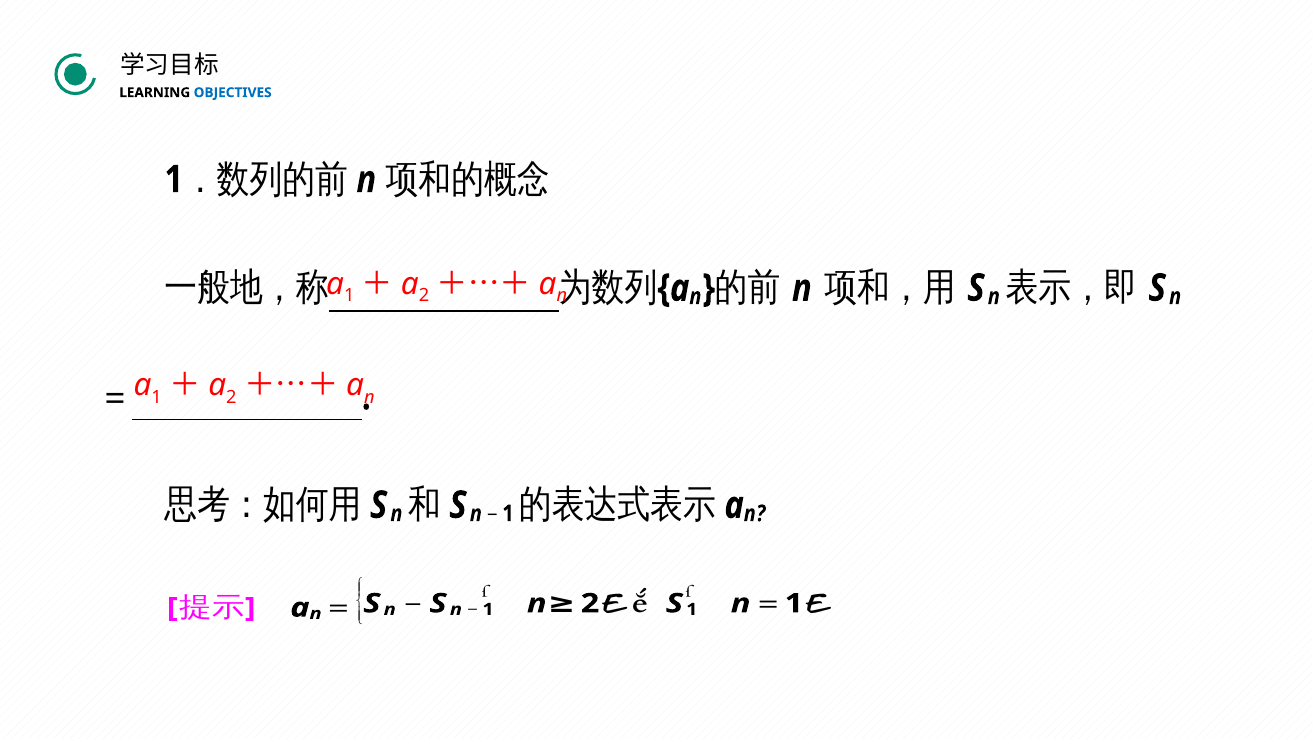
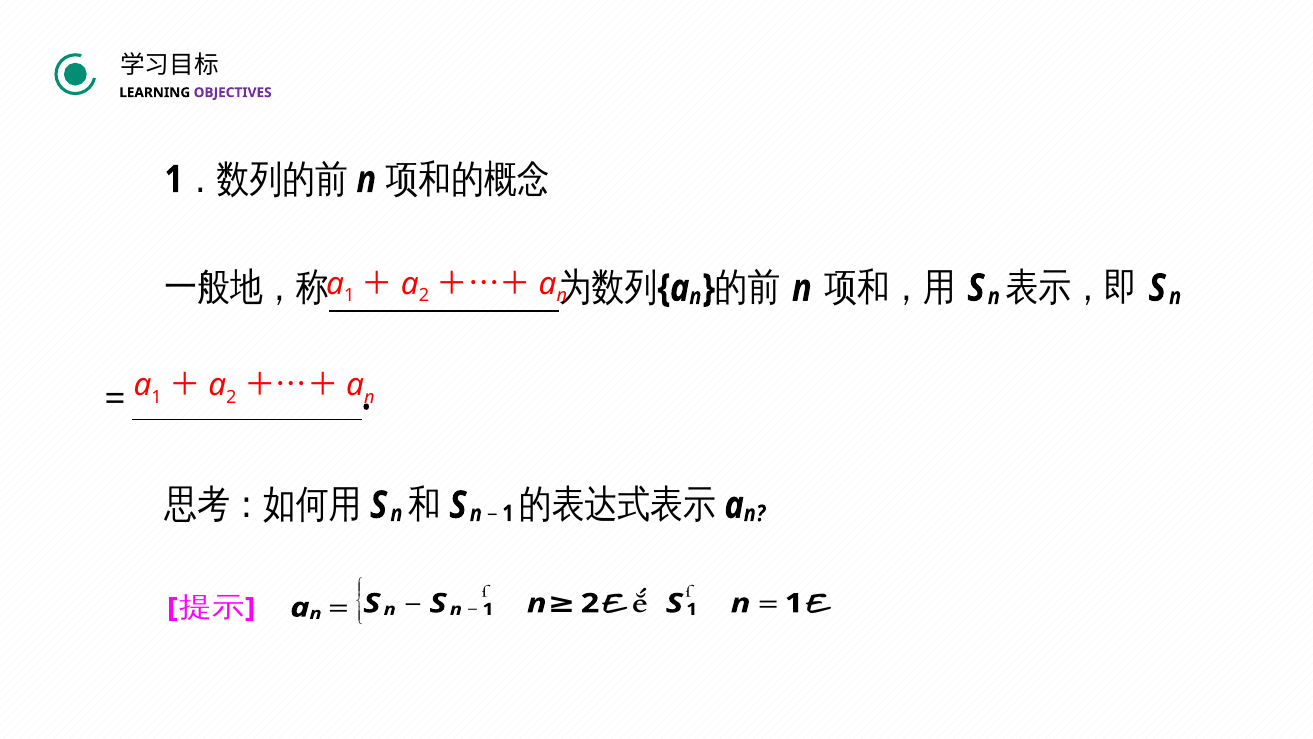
OBJECTIVES colour: blue -> purple
